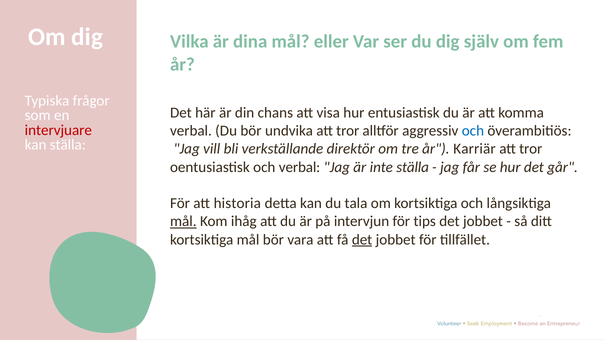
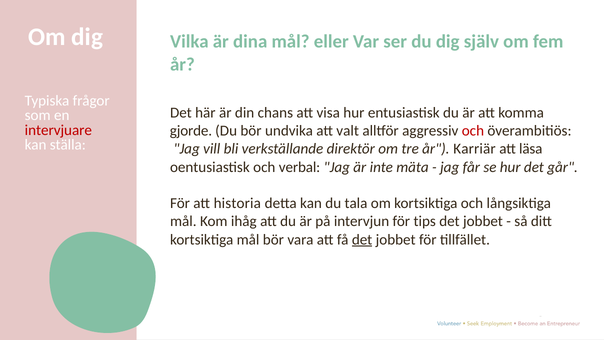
verbal at (191, 131): verbal -> gjorde
undvika att tror: tror -> valt
och at (473, 131) colour: blue -> red
tror at (531, 149): tror -> läsa
inte ställa: ställa -> mäta
mål at (183, 221) underline: present -> none
